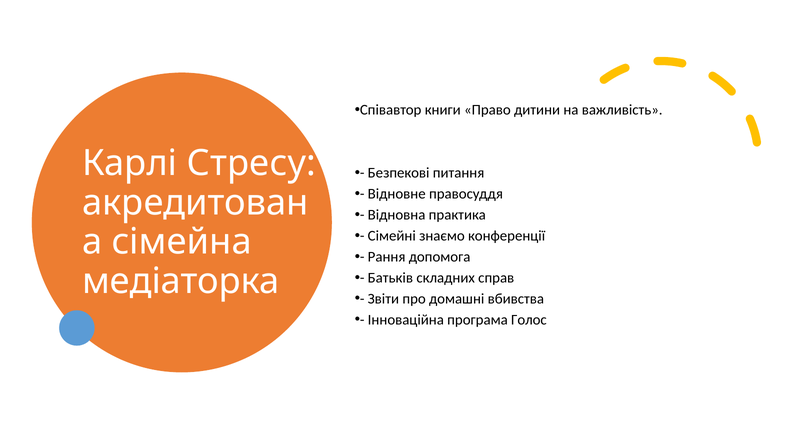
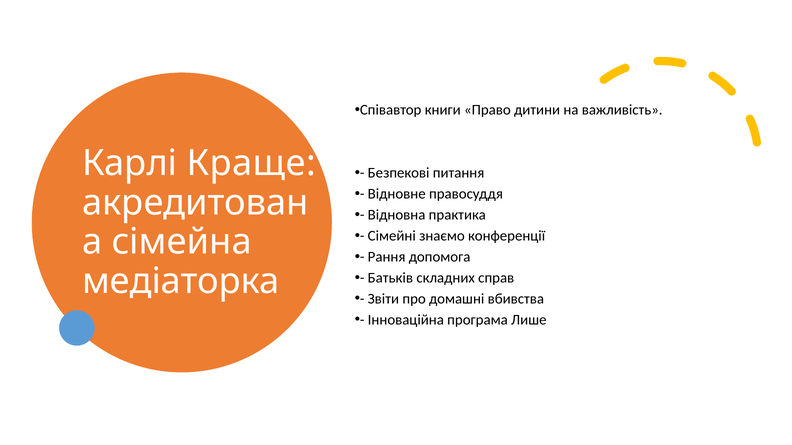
Стресу: Стресу -> Краще
Голос: Голос -> Лише
